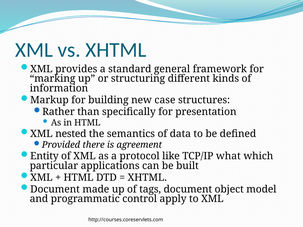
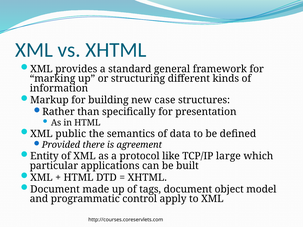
nested: nested -> public
what: what -> large
